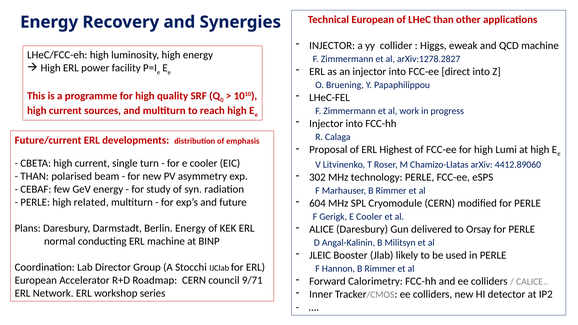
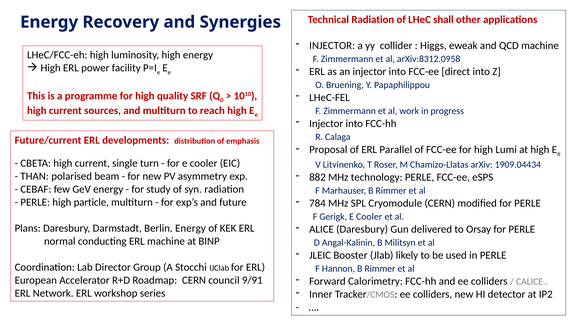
Technical European: European -> Radiation
LHeC than: than -> shall
arXiv:1278.2827: arXiv:1278.2827 -> arXiv:8312.0958
Highest: Highest -> Parallel
4412.89060: 4412.89060 -> 1909.04434
302: 302 -> 882
604: 604 -> 784
related: related -> particle
9/71: 9/71 -> 9/91
